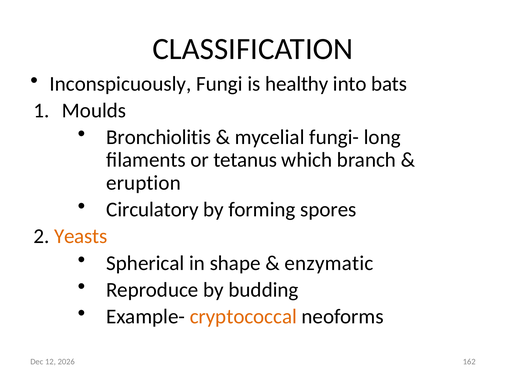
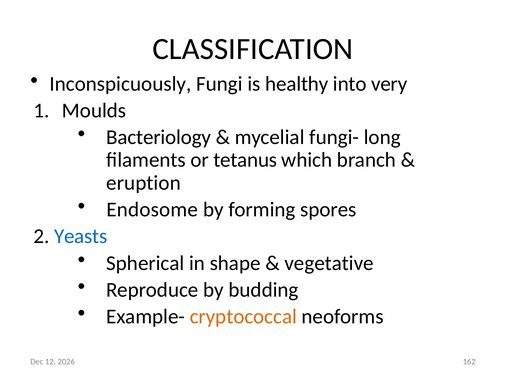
bats: bats -> very
Bronchiolitis: Bronchiolitis -> Bacteriology
Circulatory: Circulatory -> Endosome
Yeasts colour: orange -> blue
enzymatic: enzymatic -> vegetative
